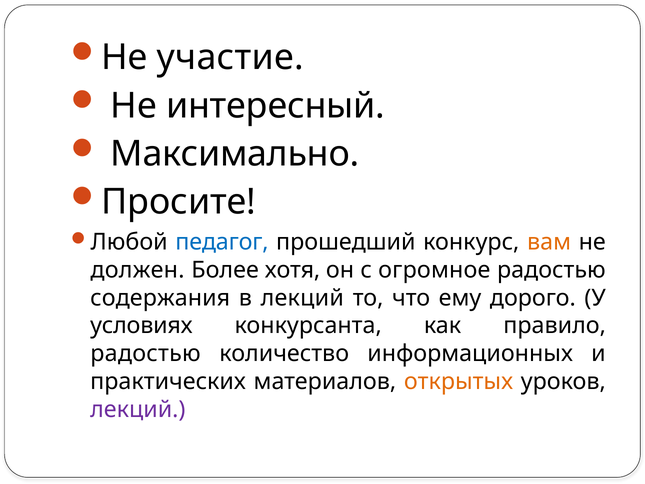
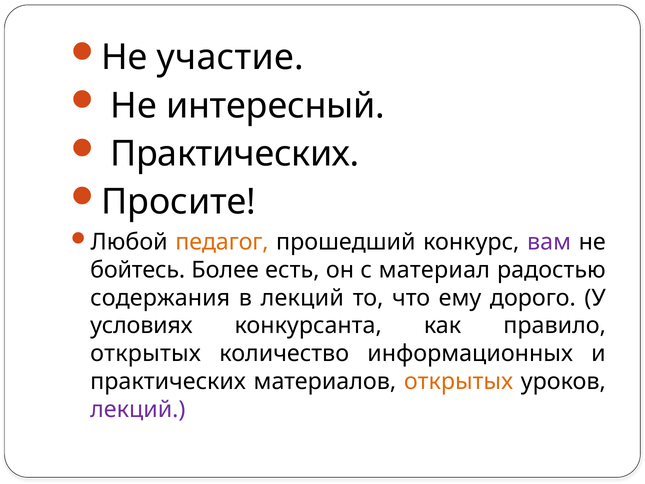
Максимально at (235, 154): Максимально -> Практических
педагог colour: blue -> orange
вам colour: orange -> purple
должен: должен -> бойтесь
хотя: хотя -> есть
огромное: огромное -> материал
радостью at (146, 354): радостью -> открытых
